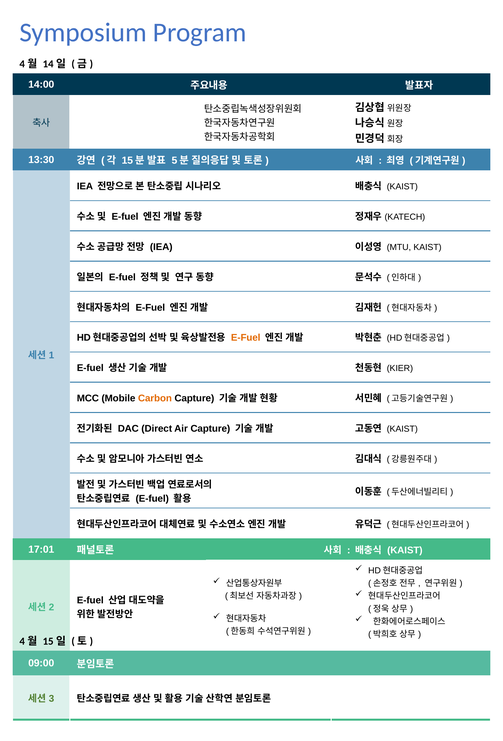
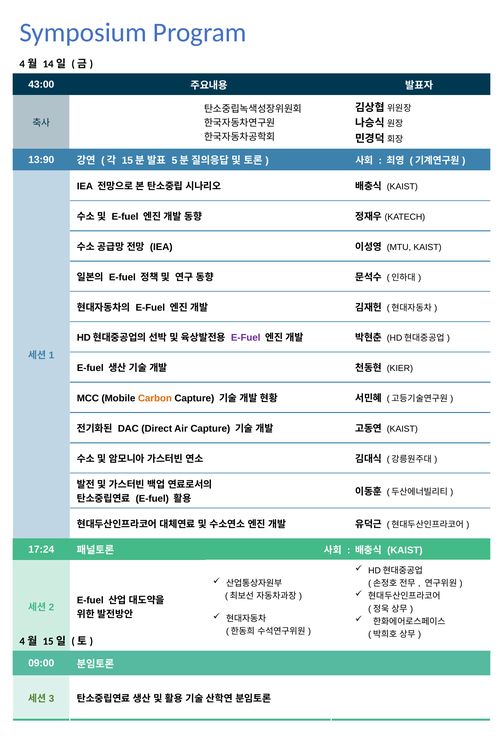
14:00: 14:00 -> 43:00
13:30: 13:30 -> 13:90
E-Fuel at (246, 338) colour: orange -> purple
17:01: 17:01 -> 17:24
